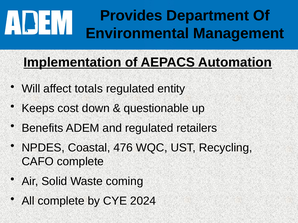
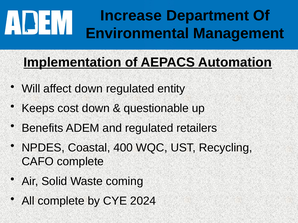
Provides: Provides -> Increase
affect totals: totals -> down
476: 476 -> 400
